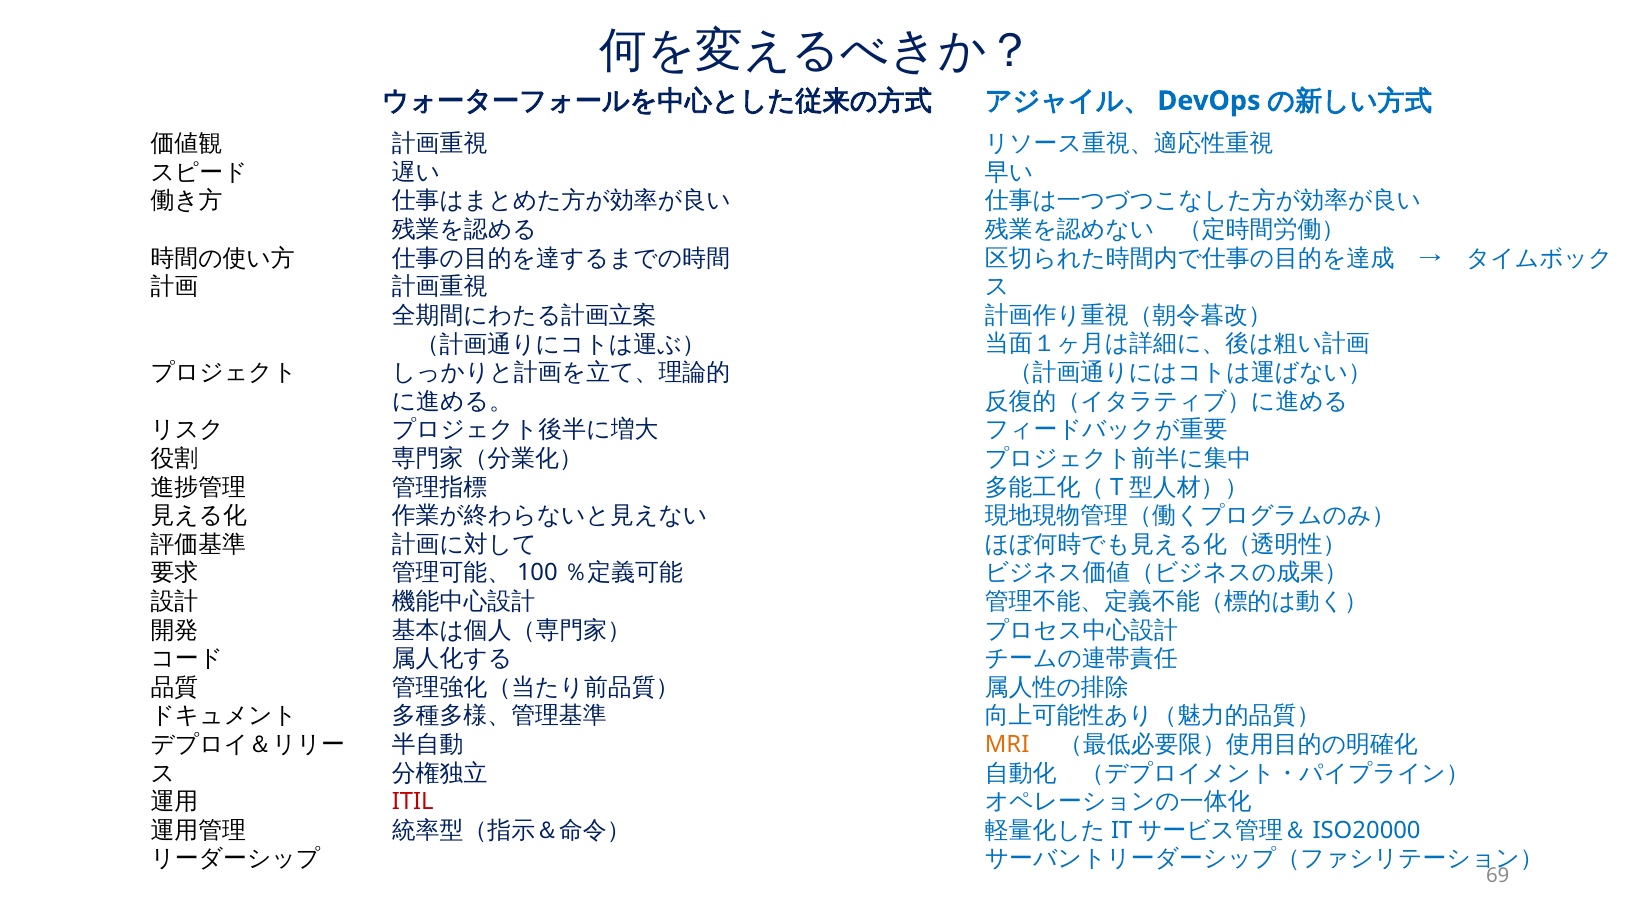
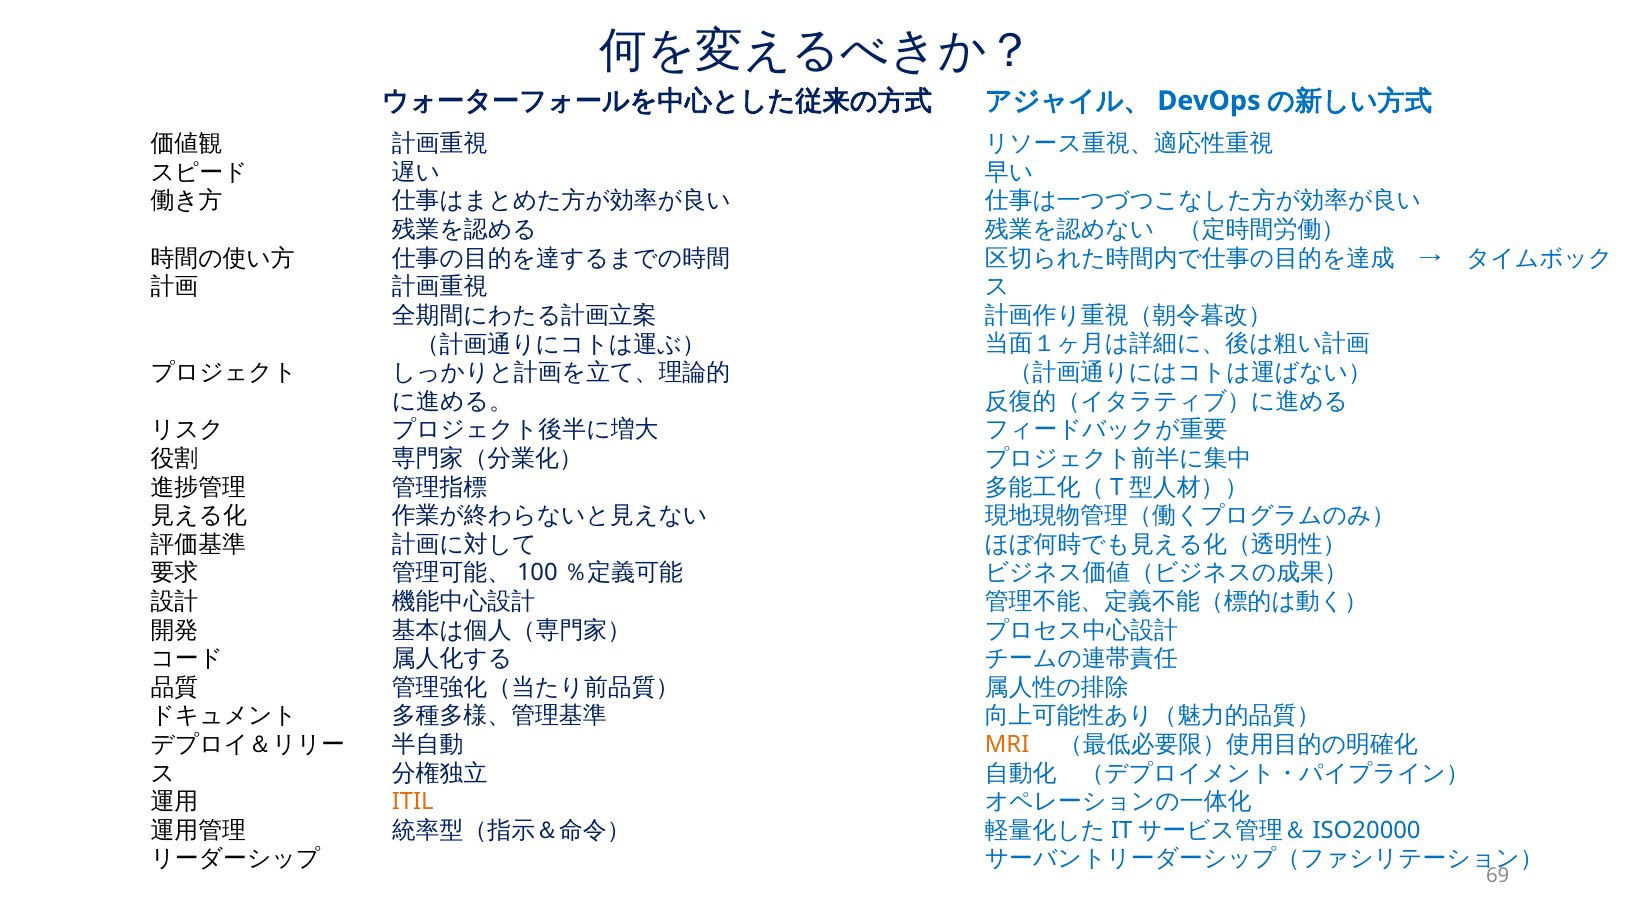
ITIL colour: red -> orange
